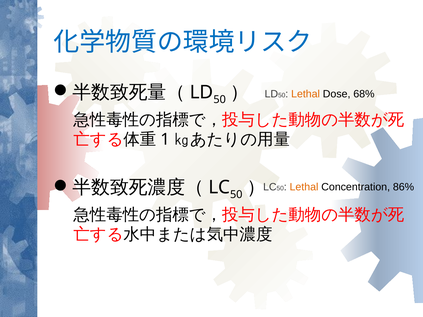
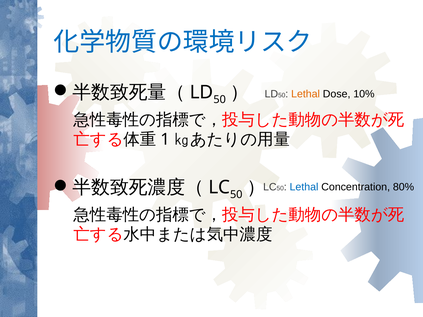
68%: 68% -> 10%
Lethal at (304, 187) colour: orange -> blue
86%: 86% -> 80%
